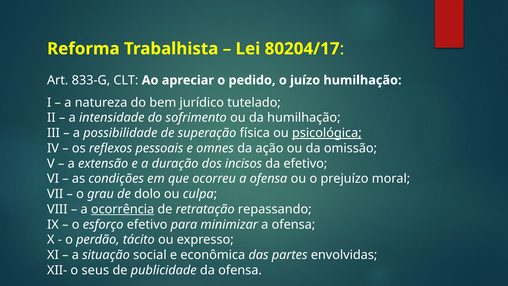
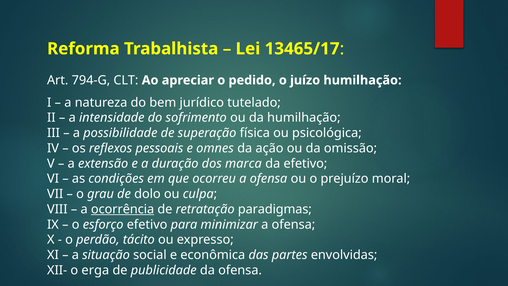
80204/17: 80204/17 -> 13465/17
833-G: 833-G -> 794-G
psicológica underline: present -> none
incisos: incisos -> marca
repassando: repassando -> paradigmas
seus: seus -> erga
